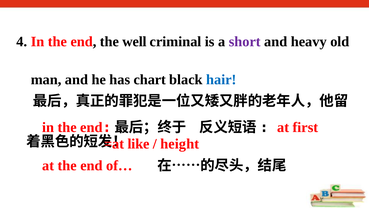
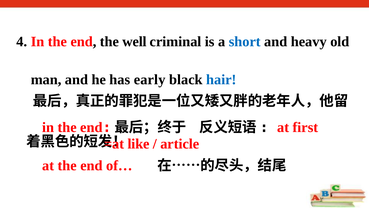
short colour: purple -> blue
chart: chart -> early
height: height -> article
